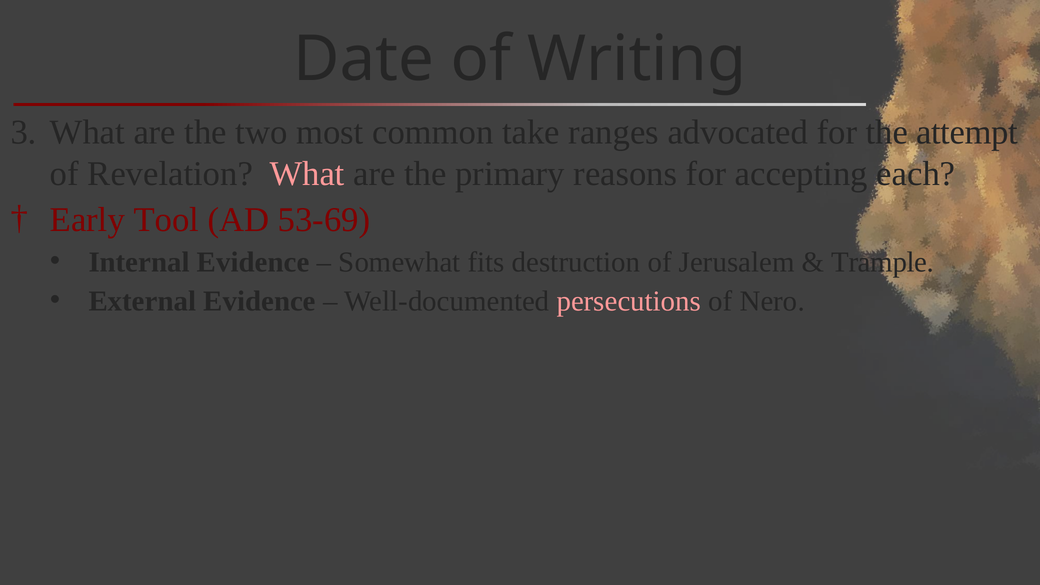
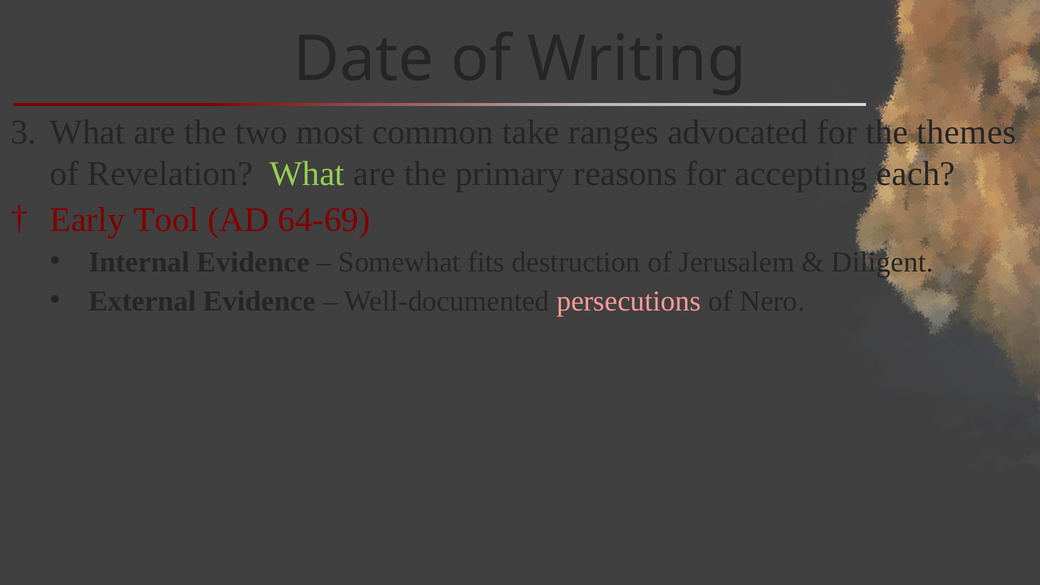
attempt: attempt -> themes
What at (307, 174) colour: pink -> light green
53-69: 53-69 -> 64-69
Trample: Trample -> Diligent
